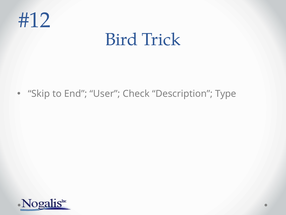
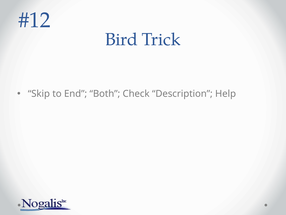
User: User -> Both
Type: Type -> Help
